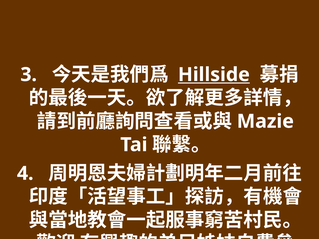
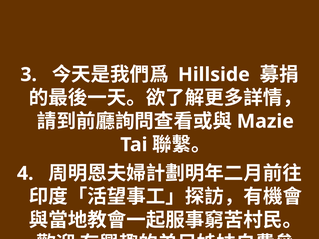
Hillside underline: present -> none
